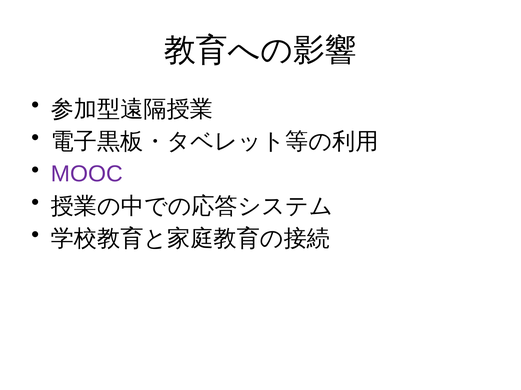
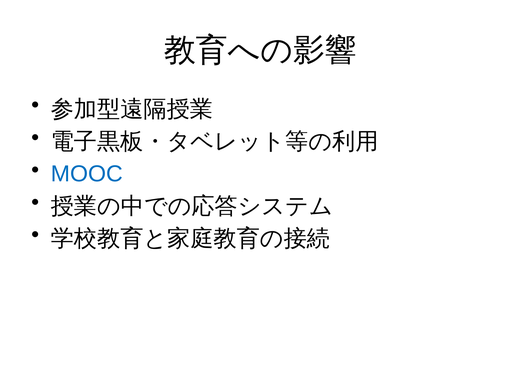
MOOC colour: purple -> blue
